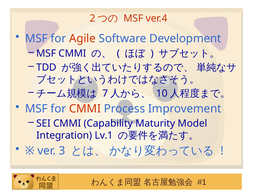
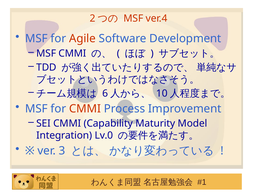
7: 7 -> 6
Lv.1: Lv.1 -> Lv.0
